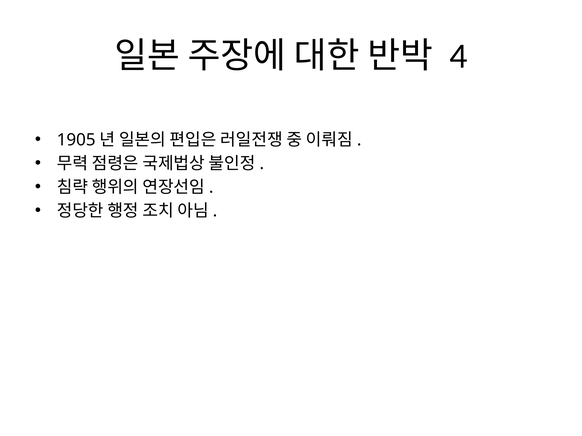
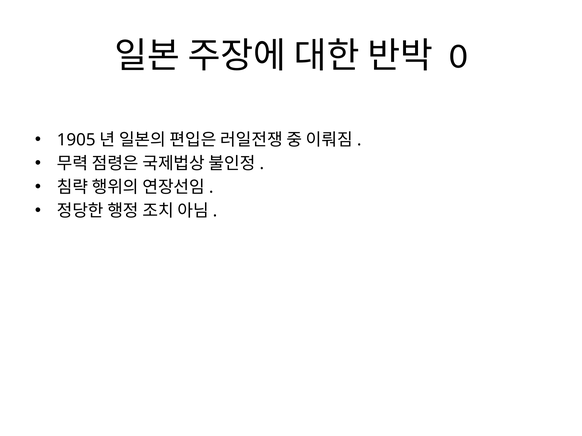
4: 4 -> 0
